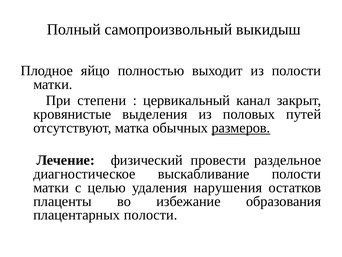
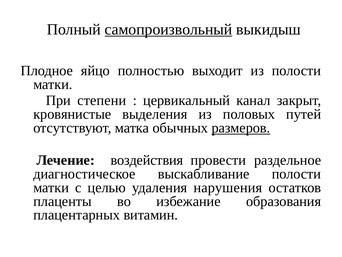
самопроизвольный underline: none -> present
физический: физический -> воздействия
плацентарных полости: полости -> витамин
